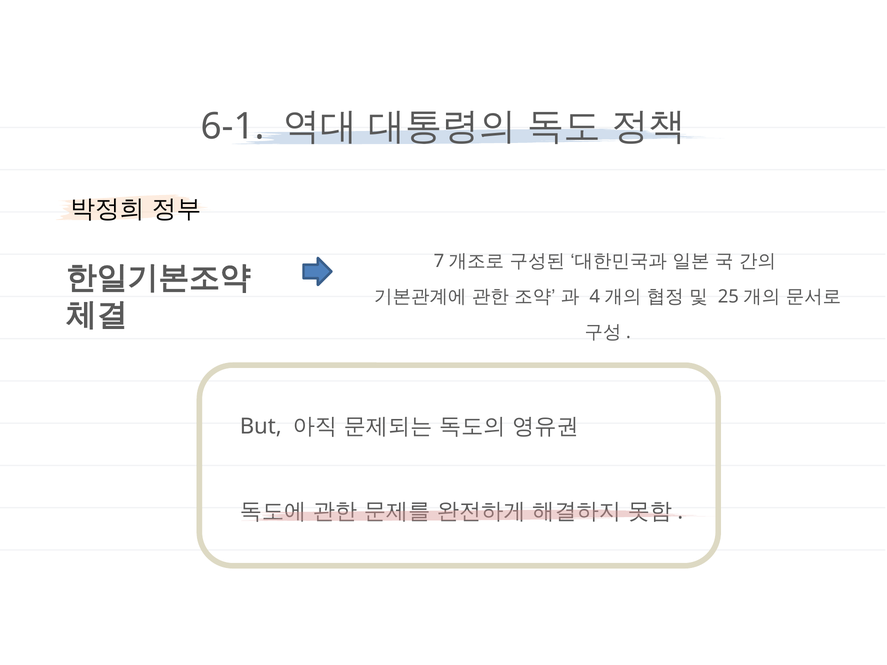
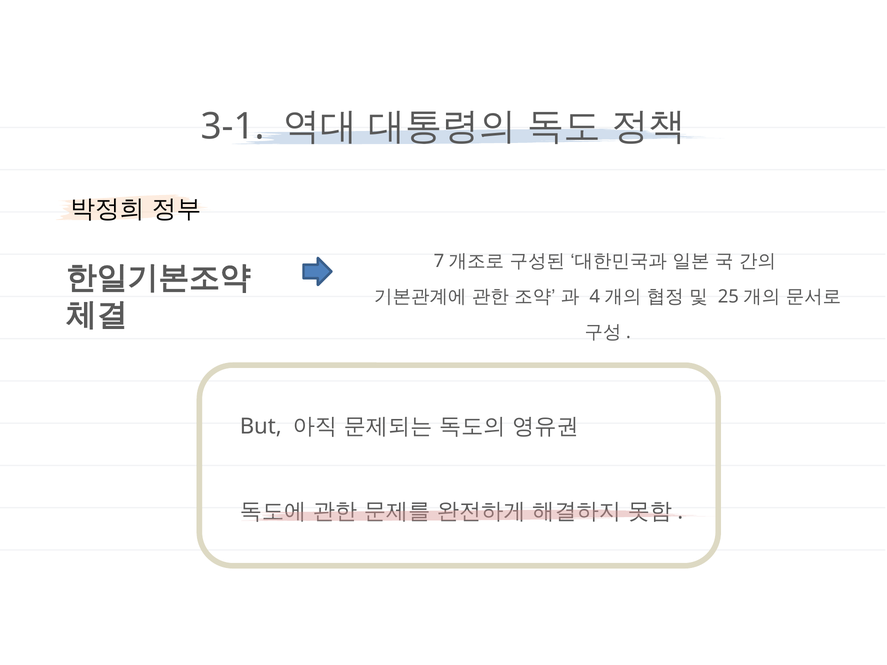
6-1: 6-1 -> 3-1
